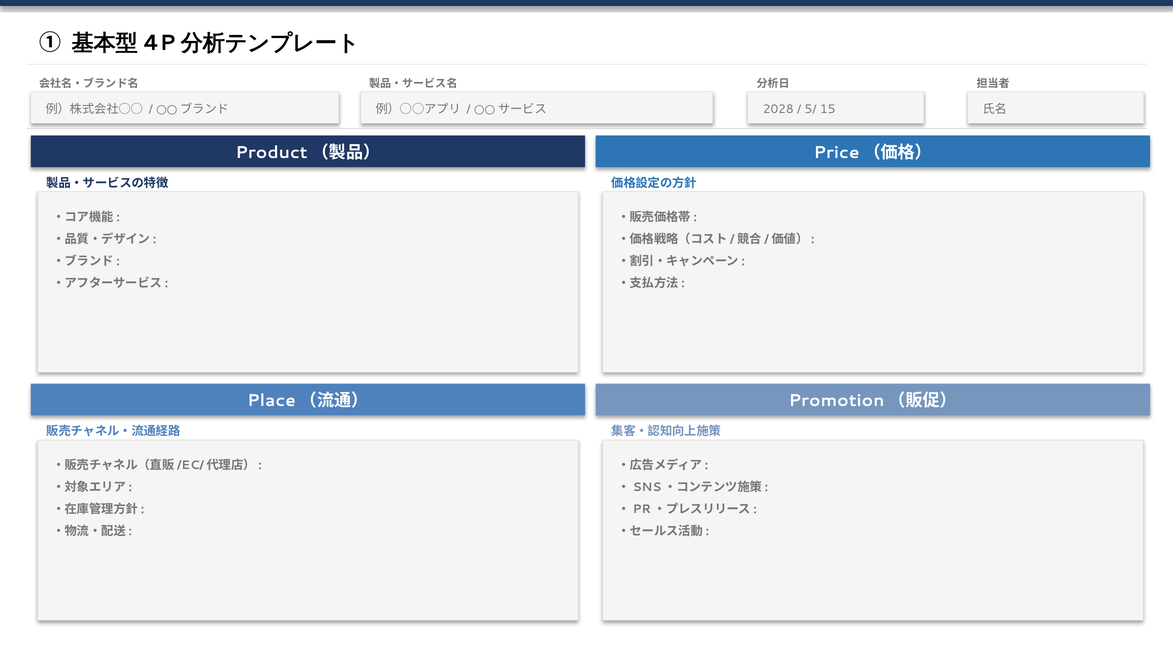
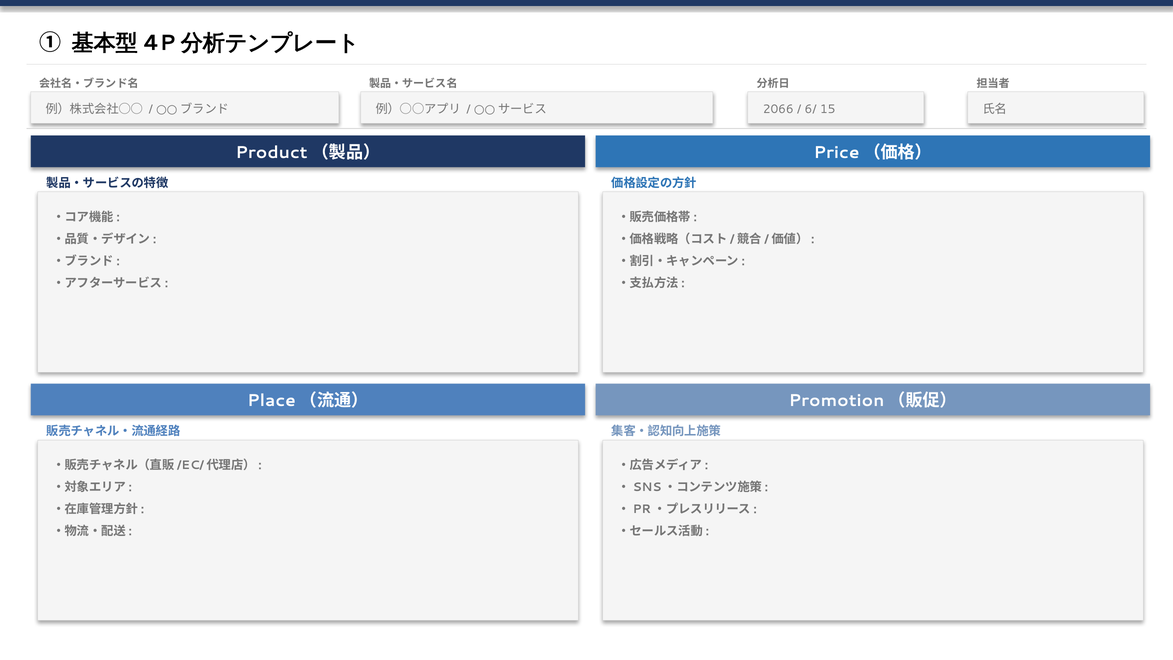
2028: 2028 -> 2066
5/: 5/ -> 6/
